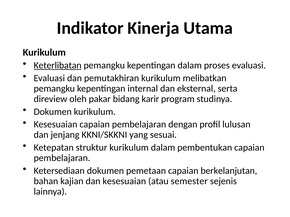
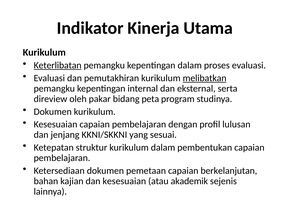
melibatkan underline: none -> present
karir: karir -> peta
semester: semester -> akademik
